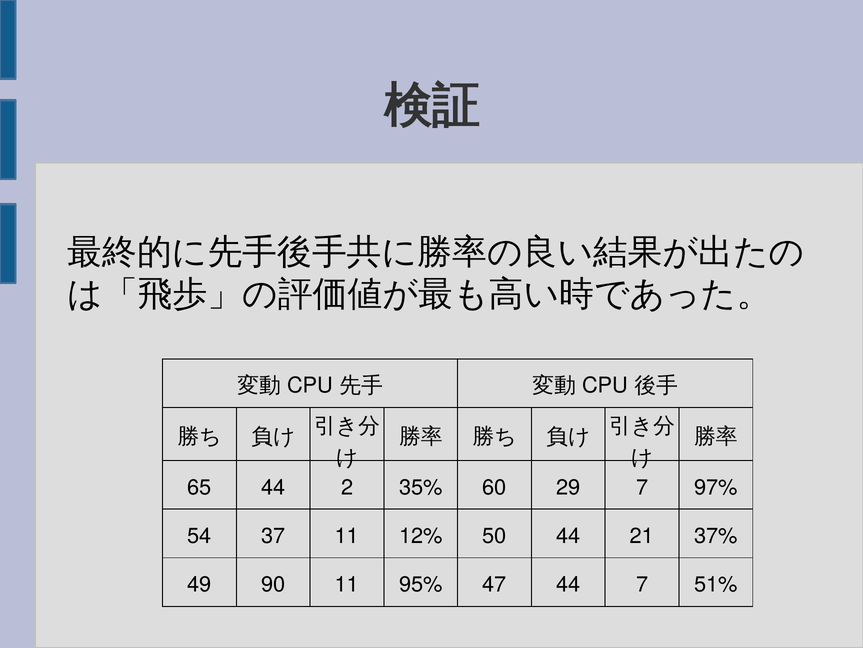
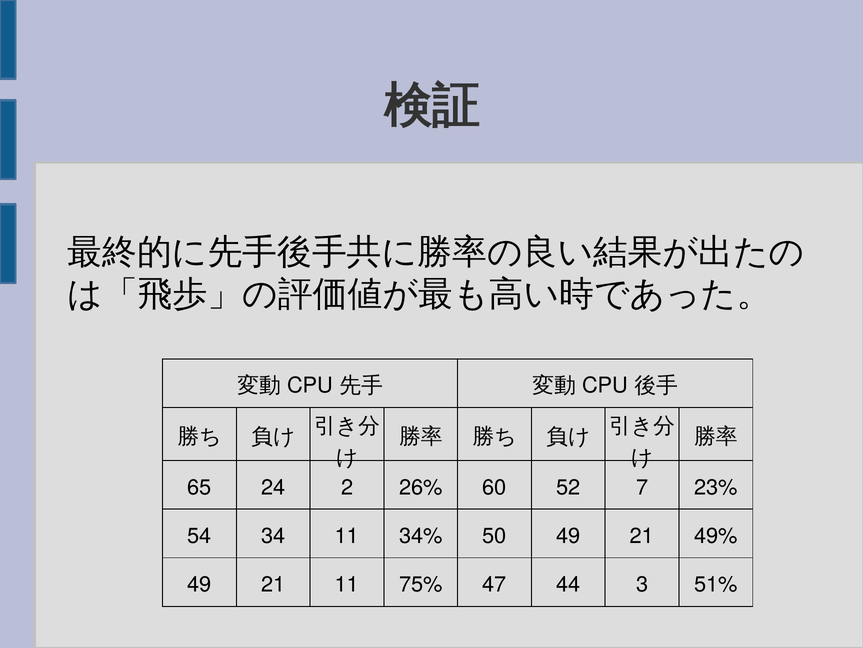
65 44: 44 -> 24
35%: 35% -> 26%
29: 29 -> 52
97%: 97% -> 23%
37: 37 -> 34
12%: 12% -> 34%
50 44: 44 -> 49
37%: 37% -> 49%
90 at (273, 584): 90 -> 21
95%: 95% -> 75%
44 7: 7 -> 3
